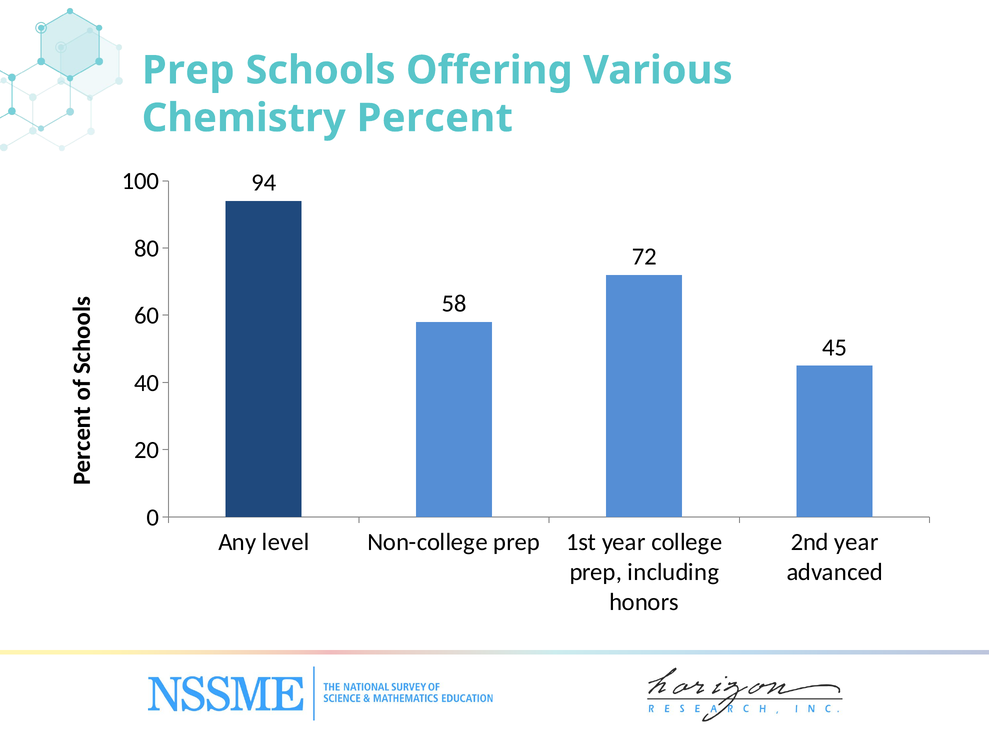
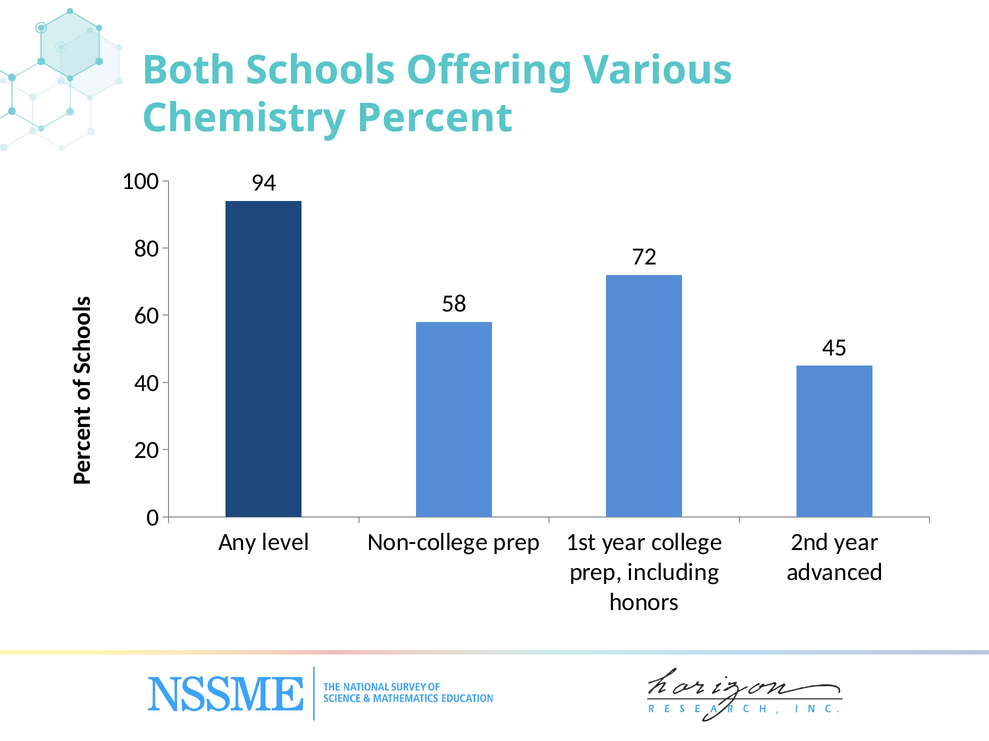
Prep at (188, 70): Prep -> Both
